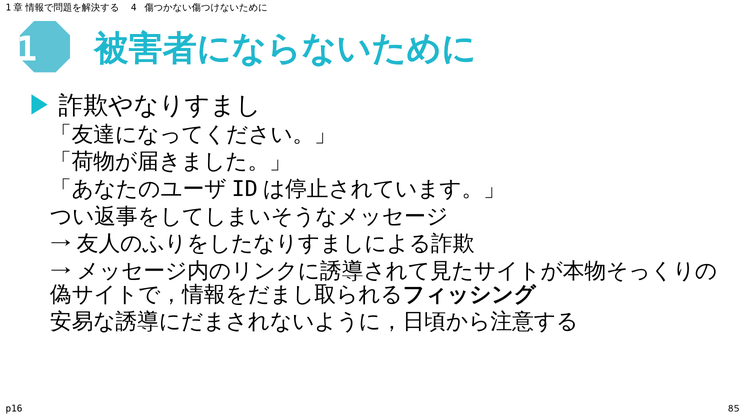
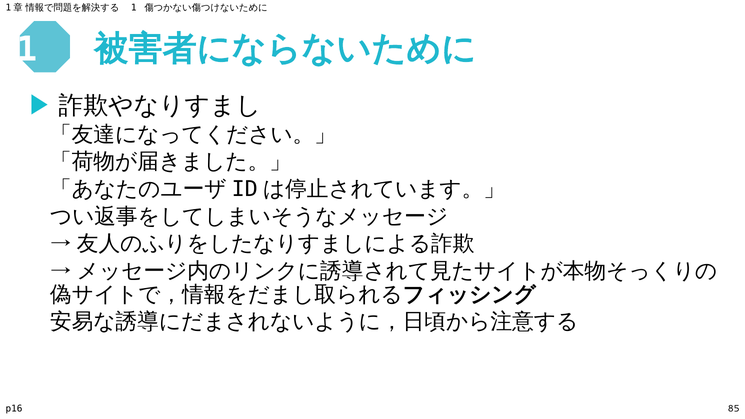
4 at (134, 8): 4 -> 1
